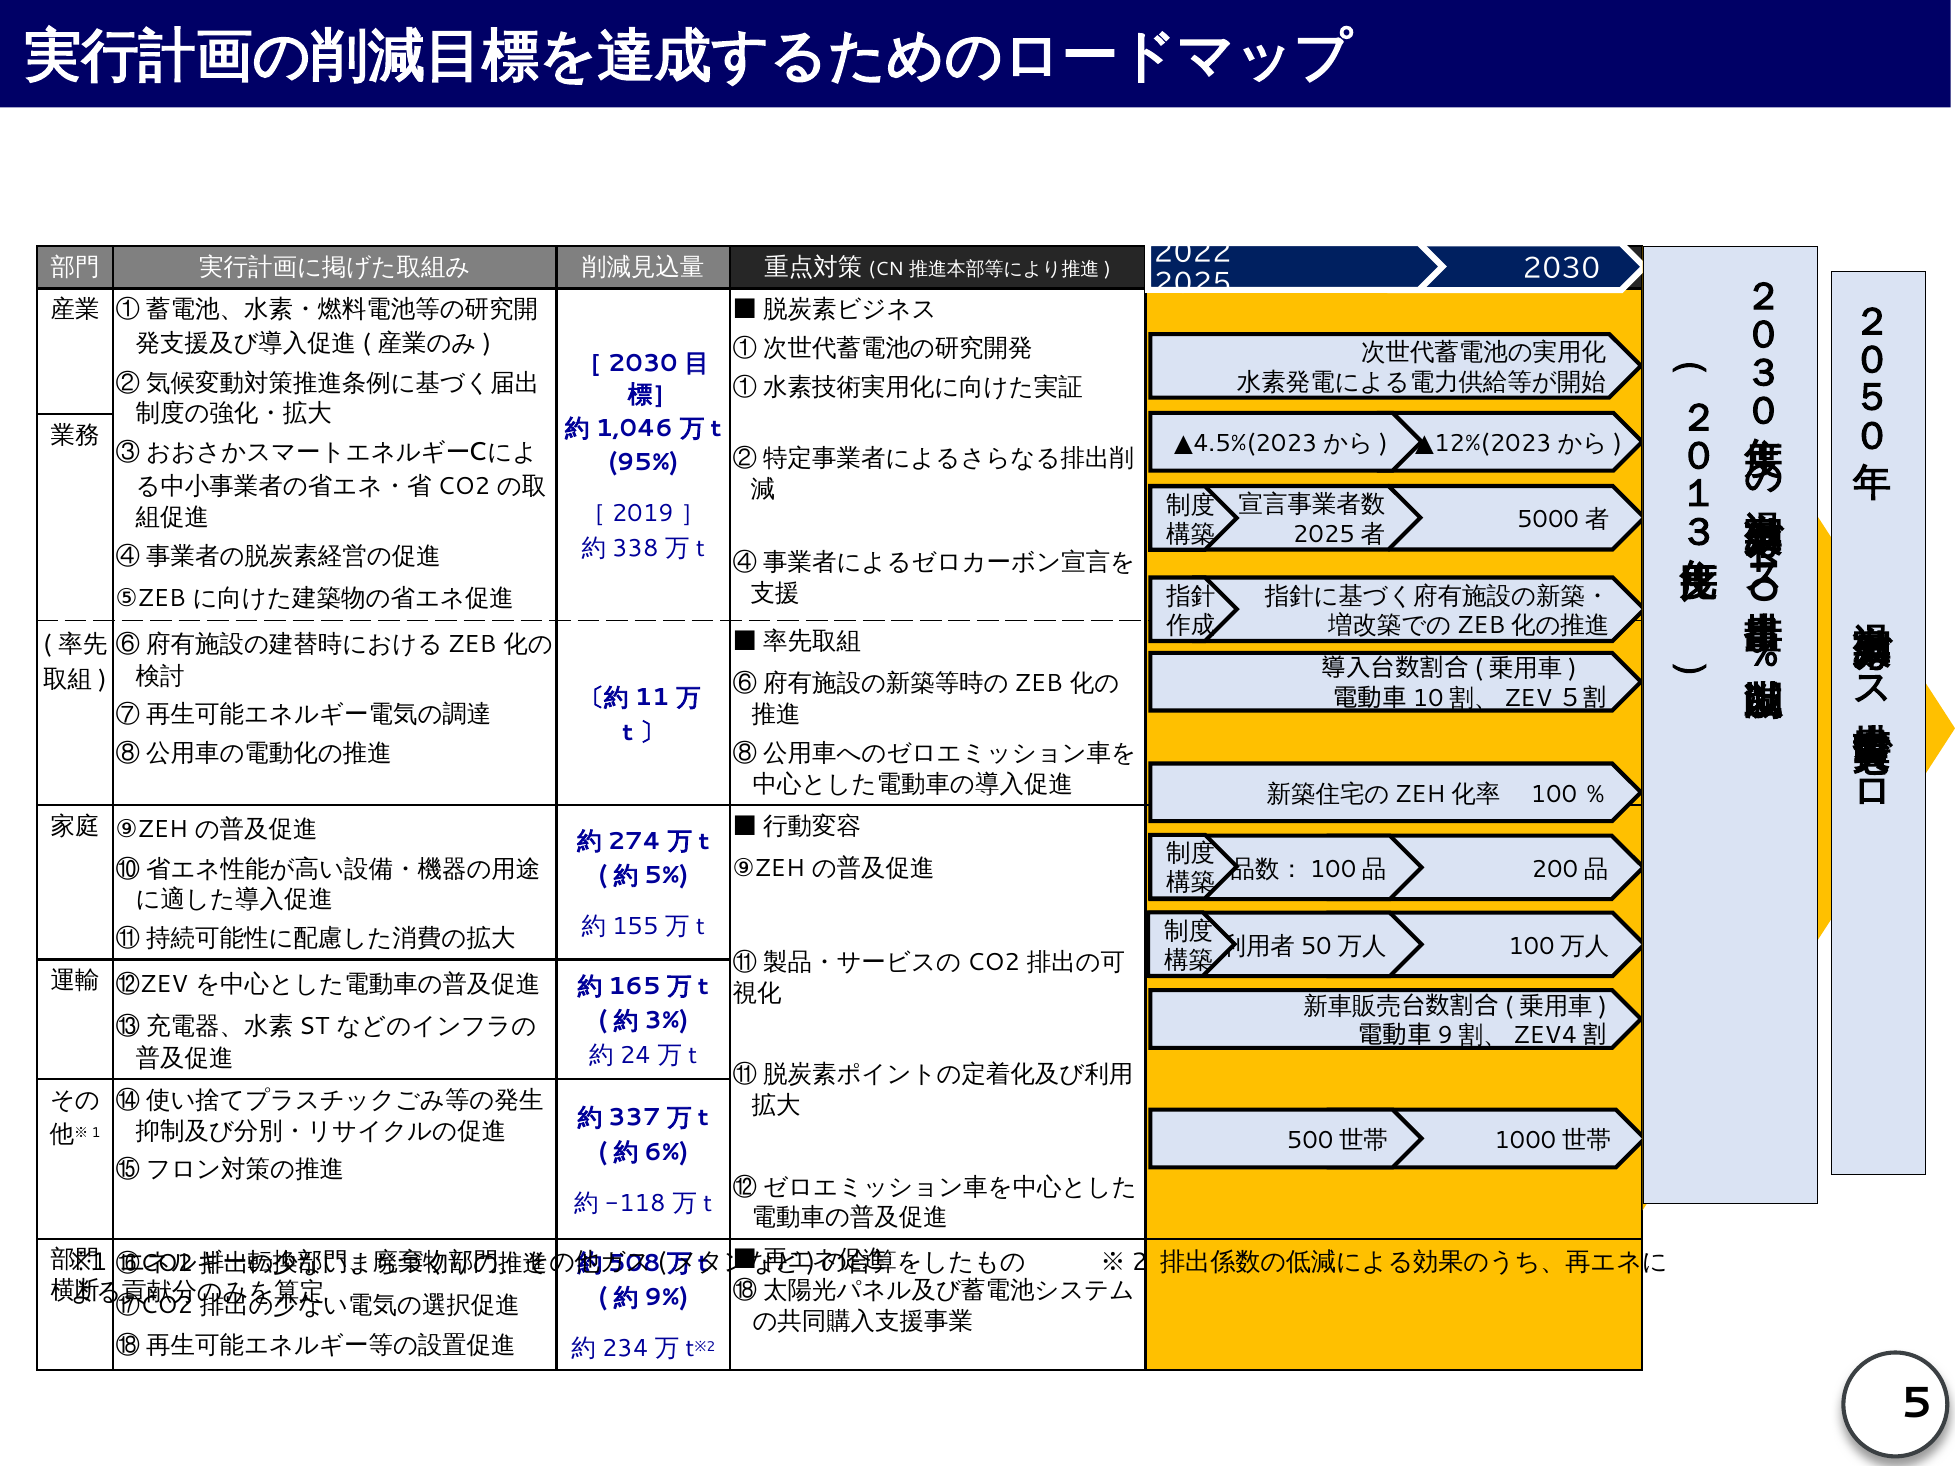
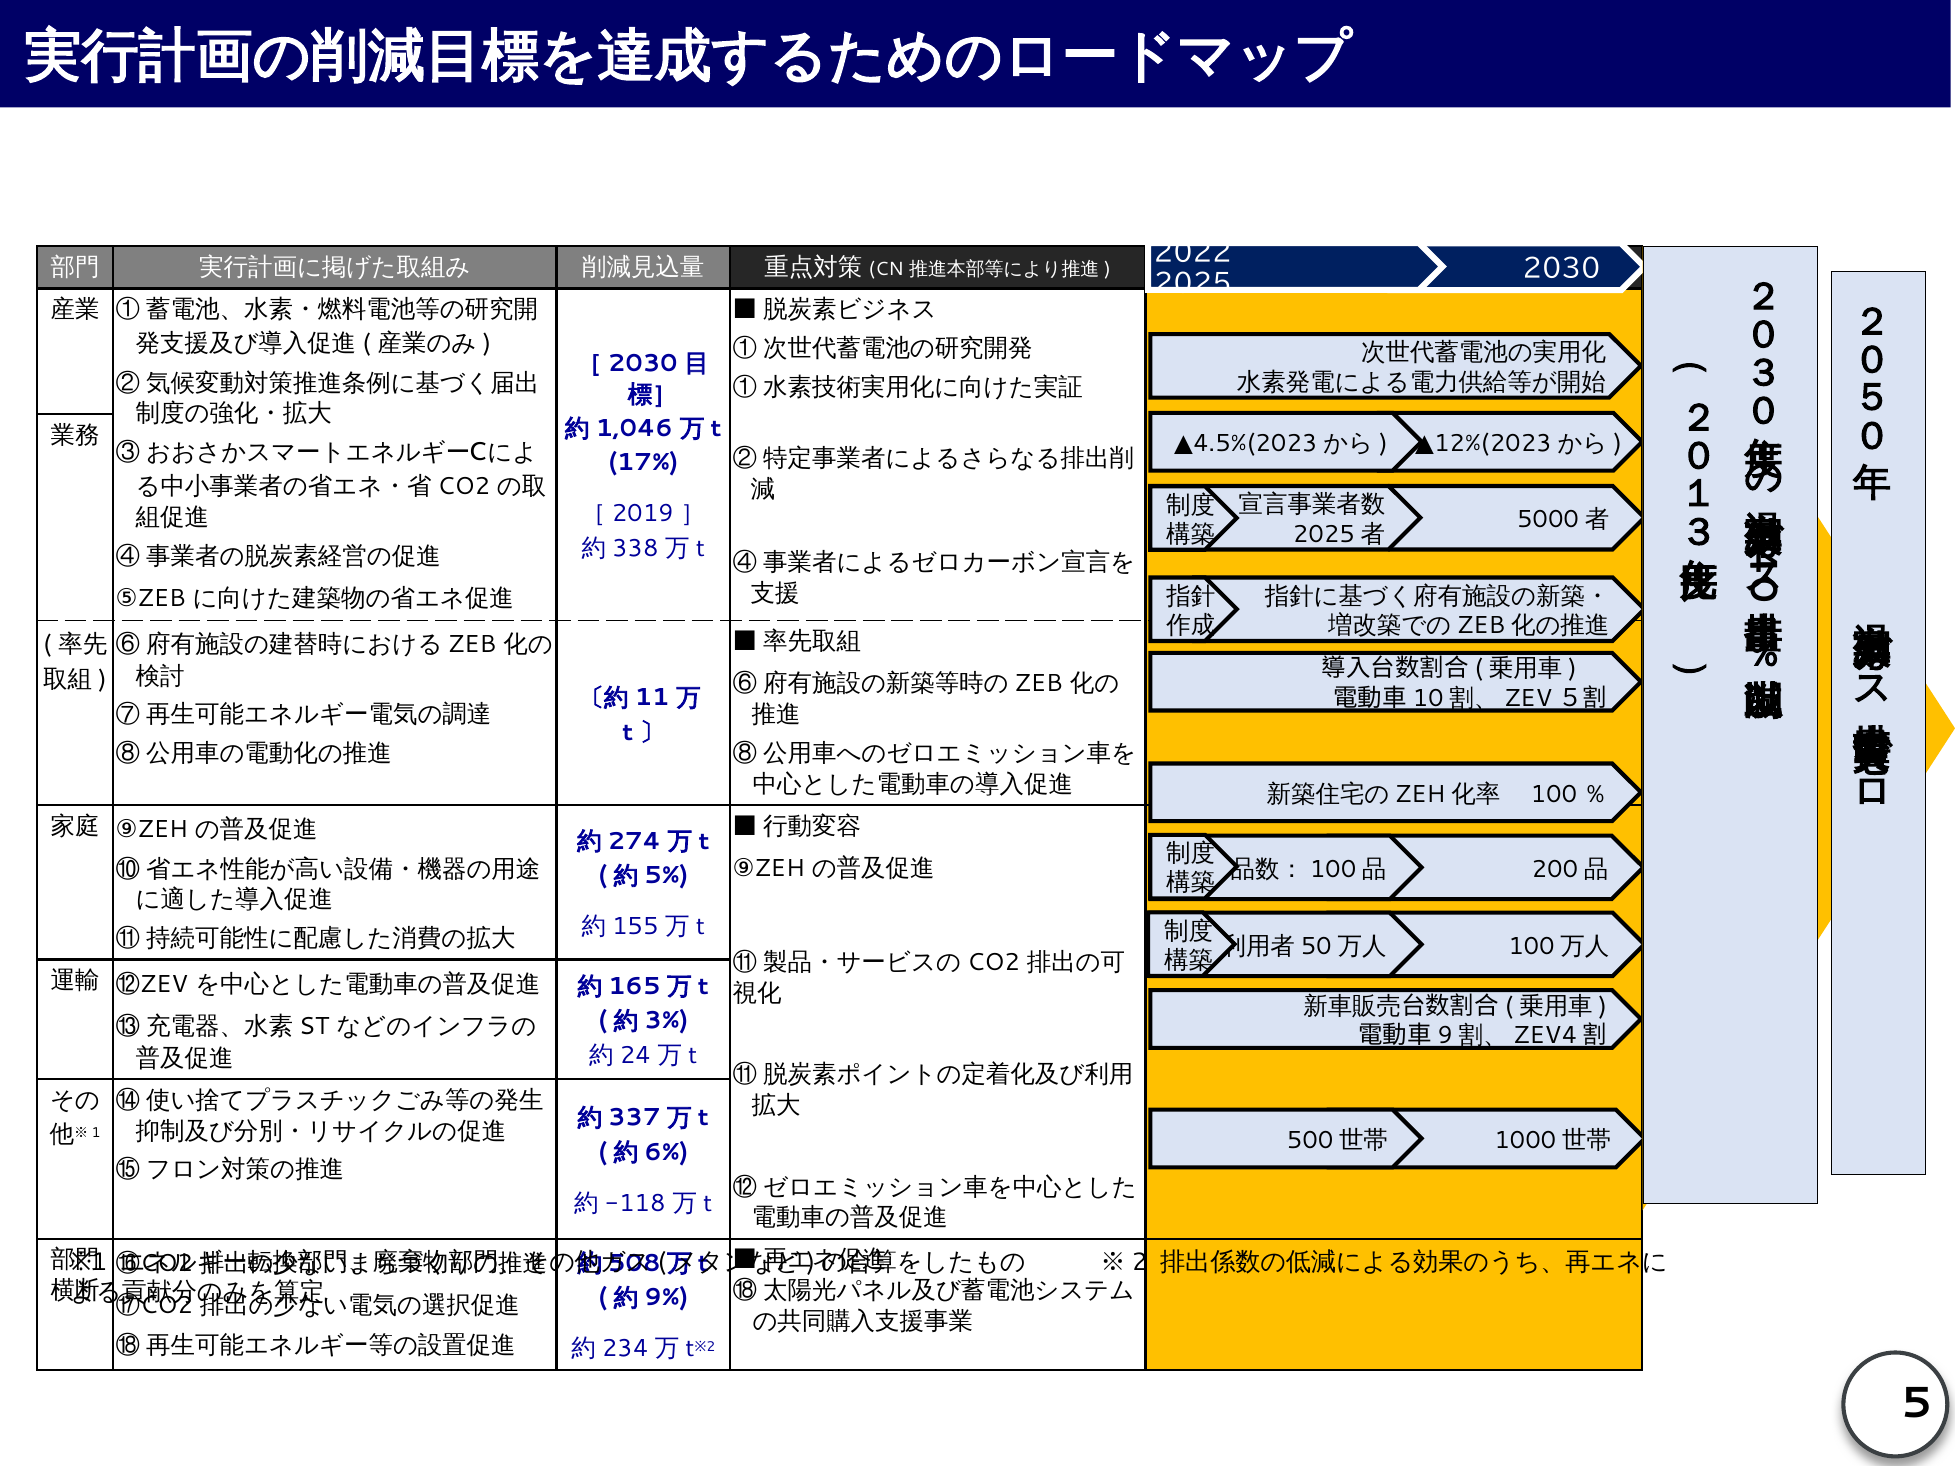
95%: 95% -> 17%
